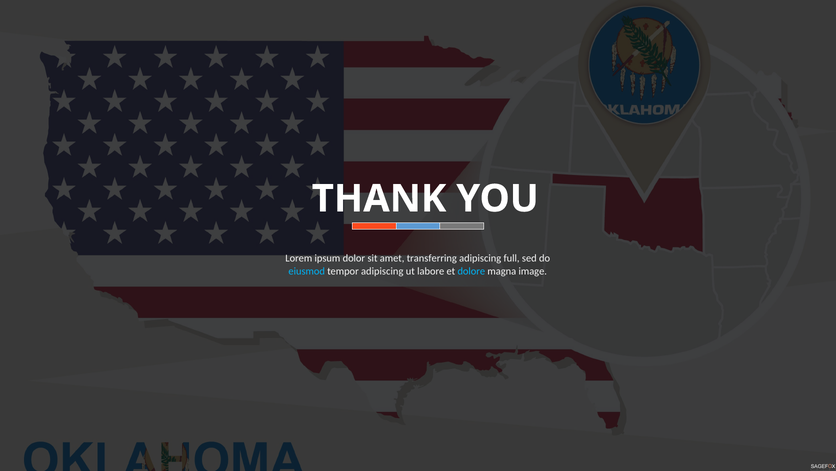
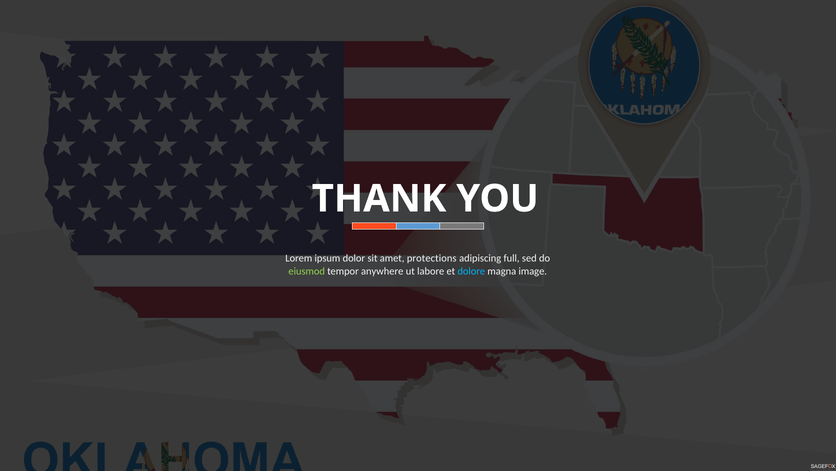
transferring: transferring -> protections
eiusmod colour: light blue -> light green
tempor adipiscing: adipiscing -> anywhere
